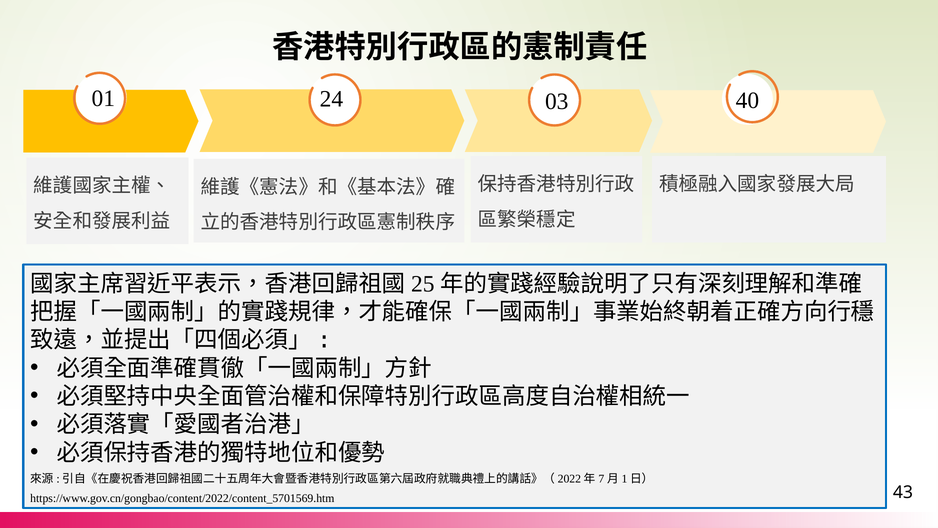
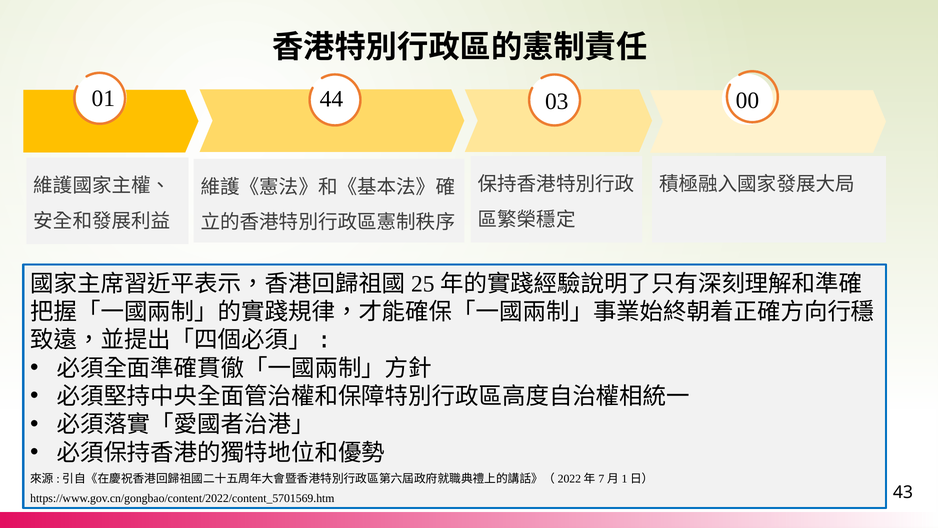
24: 24 -> 44
40: 40 -> 00
